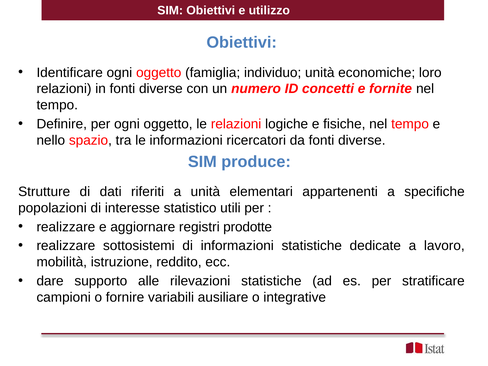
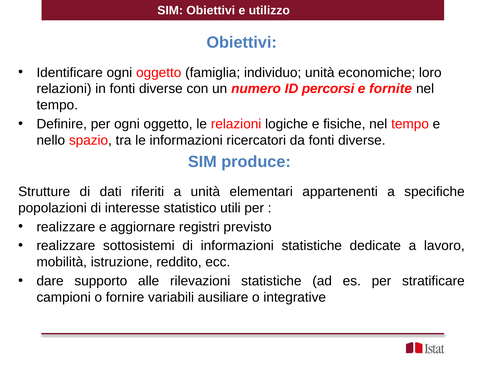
concetti: concetti -> percorsi
prodotte: prodotte -> previsto
